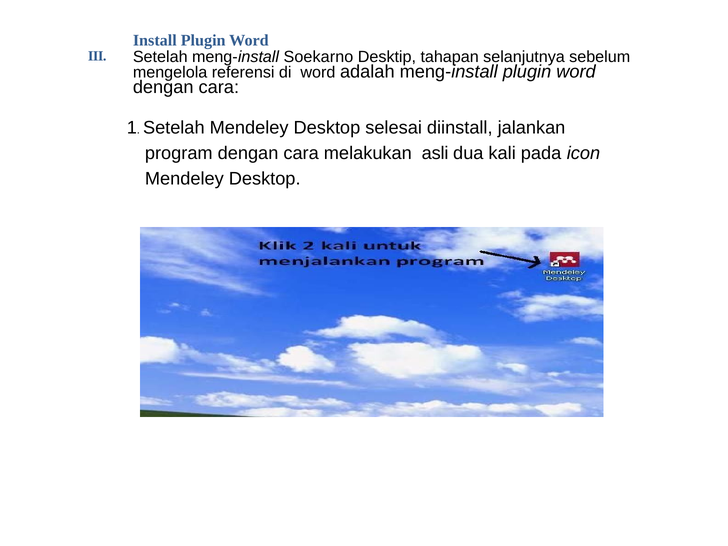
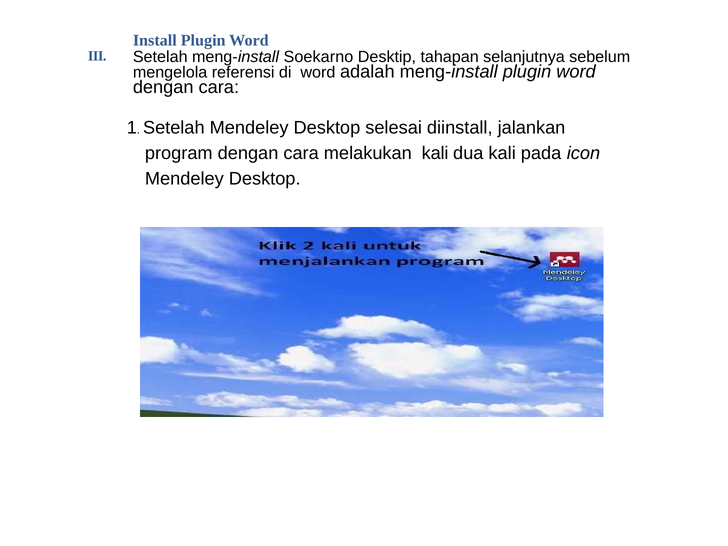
melakukan asli: asli -> kali
